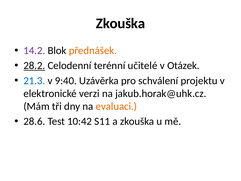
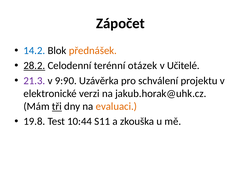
Zkouška at (121, 23): Zkouška -> Zápočet
14.2 colour: purple -> blue
učitelé: učitelé -> otázek
Otázek: Otázek -> Učitelé
21.3 colour: blue -> purple
9:40: 9:40 -> 9:90
tři underline: none -> present
28.6: 28.6 -> 19.8
10:42: 10:42 -> 10:44
